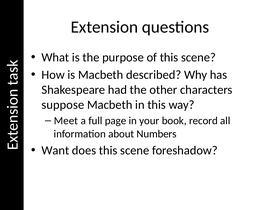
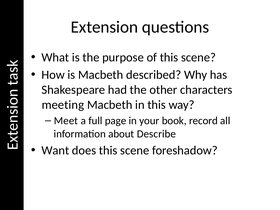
suppose: suppose -> meeting
Numbers: Numbers -> Describe
